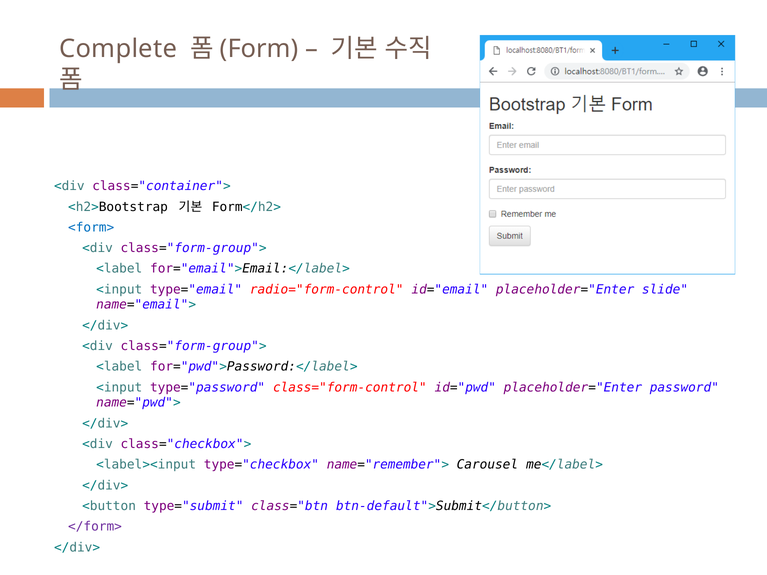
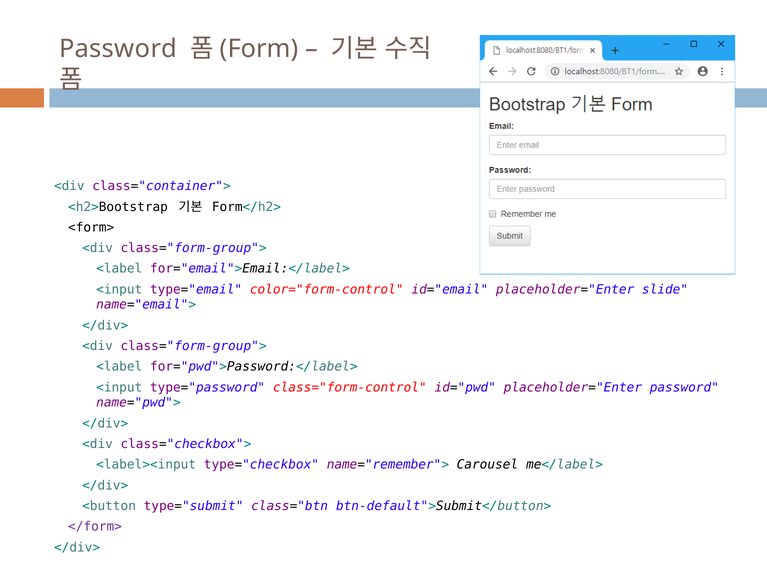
Complete at (118, 49): Complete -> Password
<form> colour: blue -> black
radio="form-control: radio="form-control -> color="form-control
